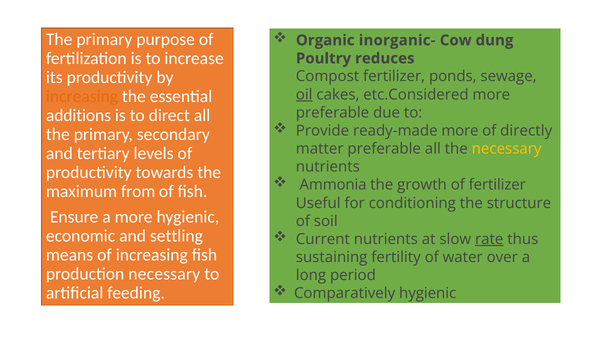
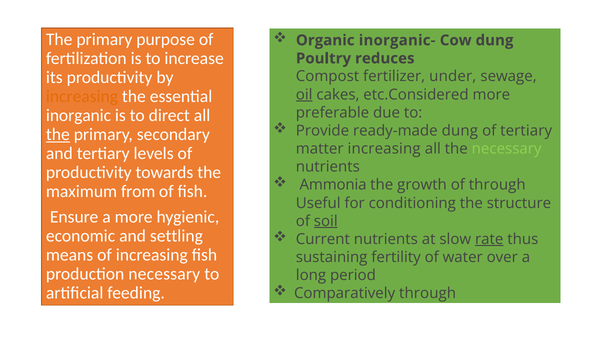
ponds: ponds -> under
additions: additions -> inorganic
ready-made more: more -> dung
of directly: directly -> tertiary
the at (58, 135) underline: none -> present
matter preferable: preferable -> increasing
necessary at (507, 149) colour: yellow -> light green
of fertilizer: fertilizer -> through
soil underline: none -> present
Comparatively hygienic: hygienic -> through
